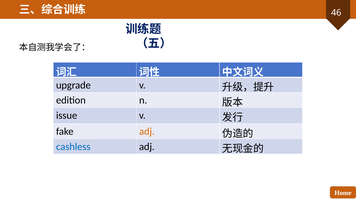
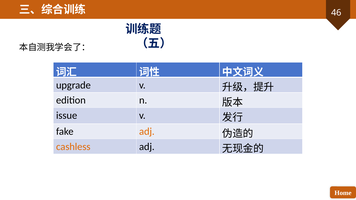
cashless colour: blue -> orange
